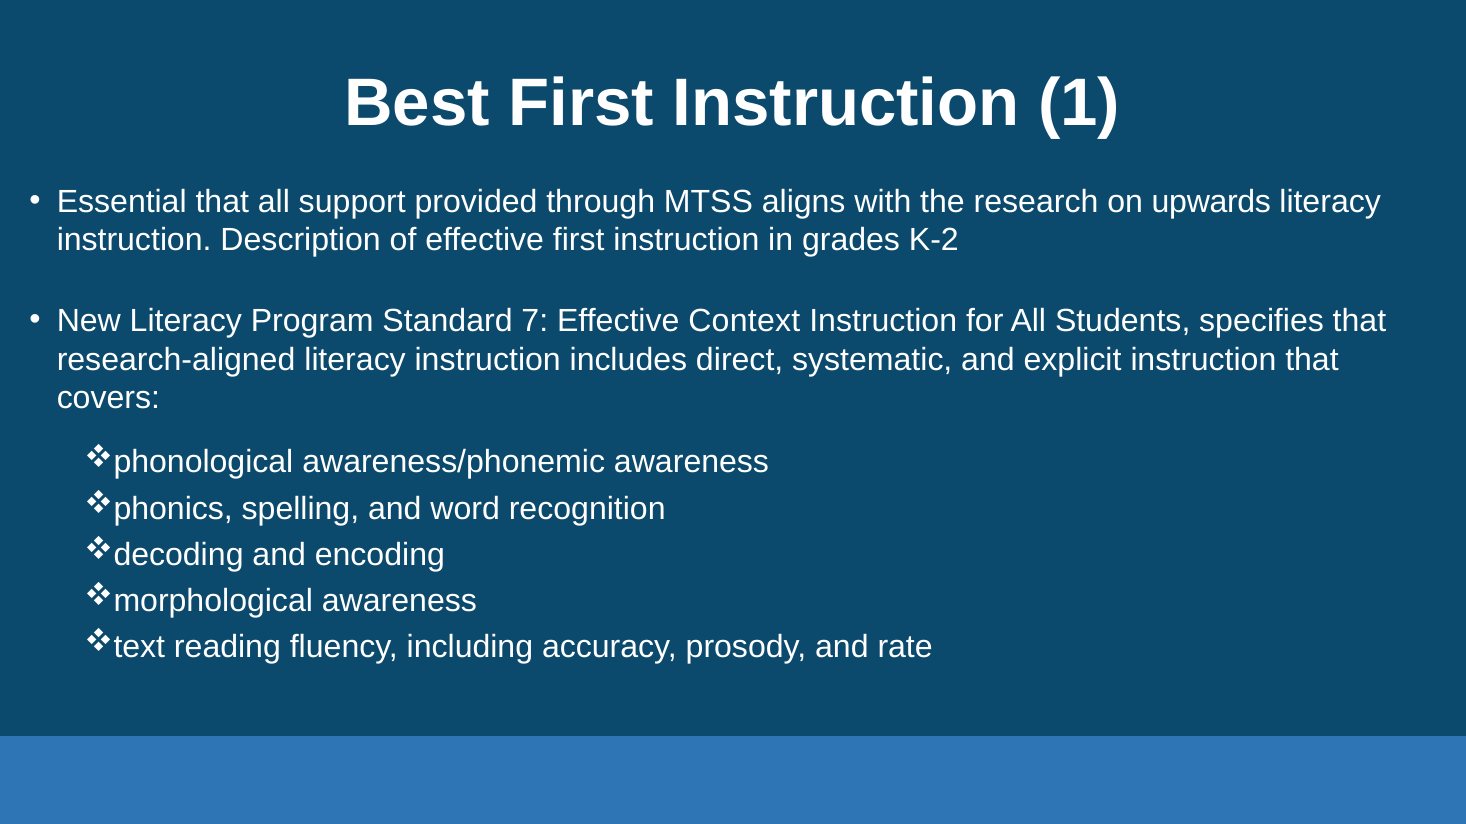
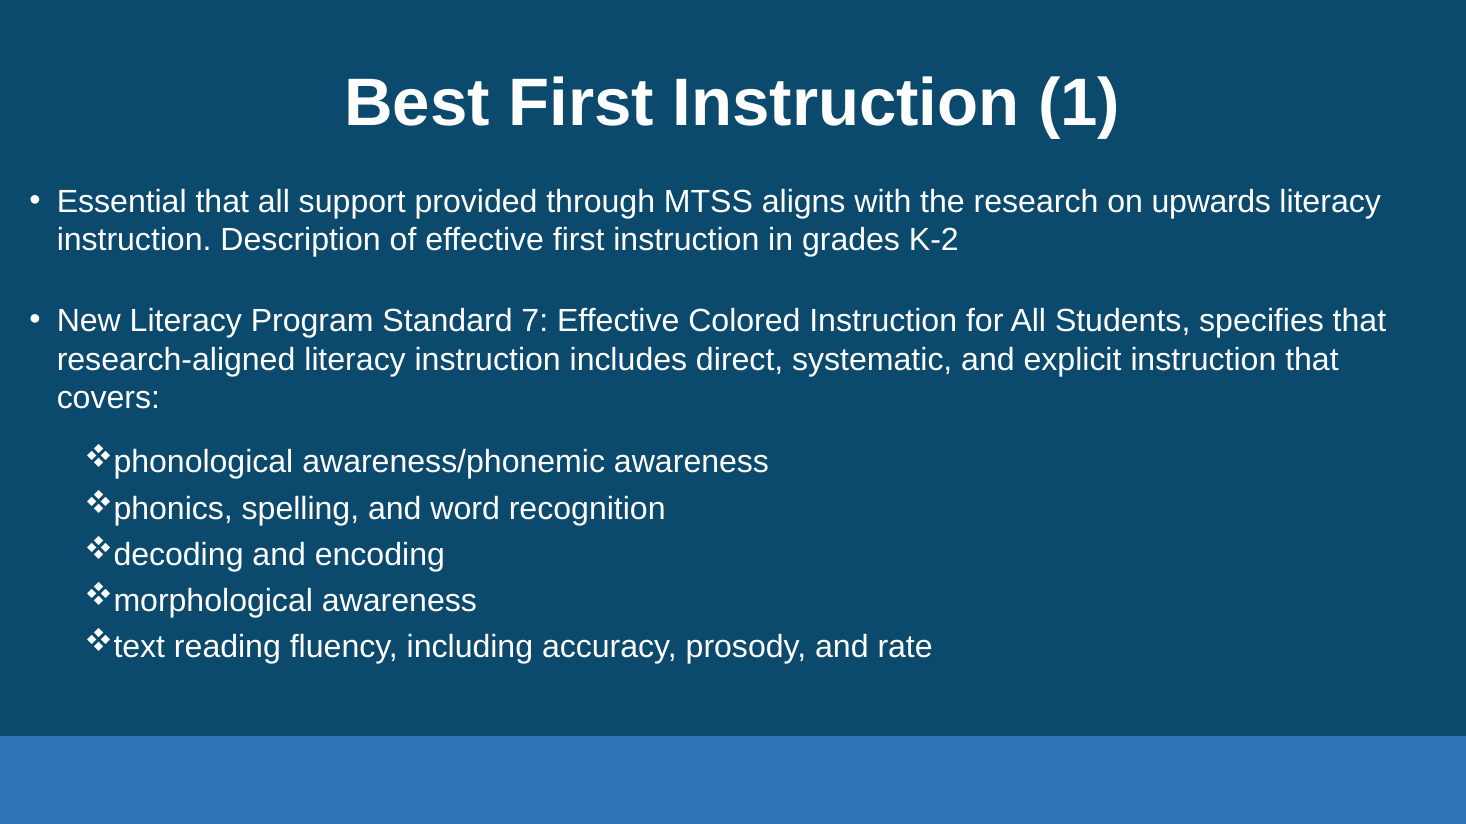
Context: Context -> Colored
